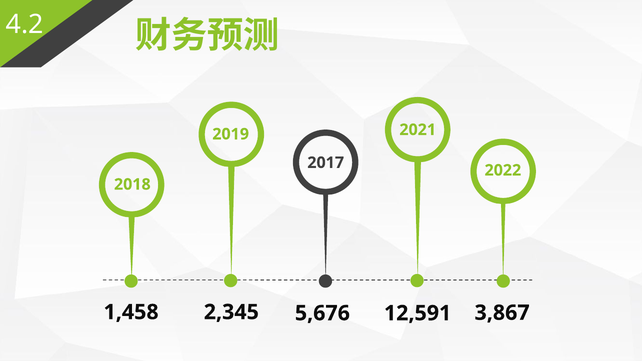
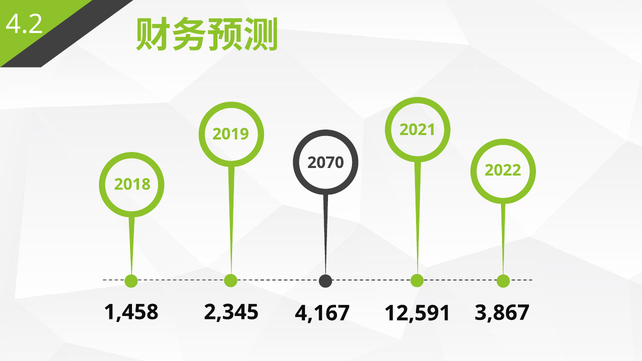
2017: 2017 -> 2070
5,676: 5,676 -> 4,167
